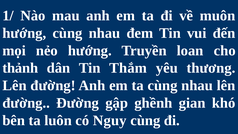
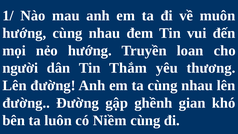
thảnh: thảnh -> người
Nguy: Nguy -> Niềm
